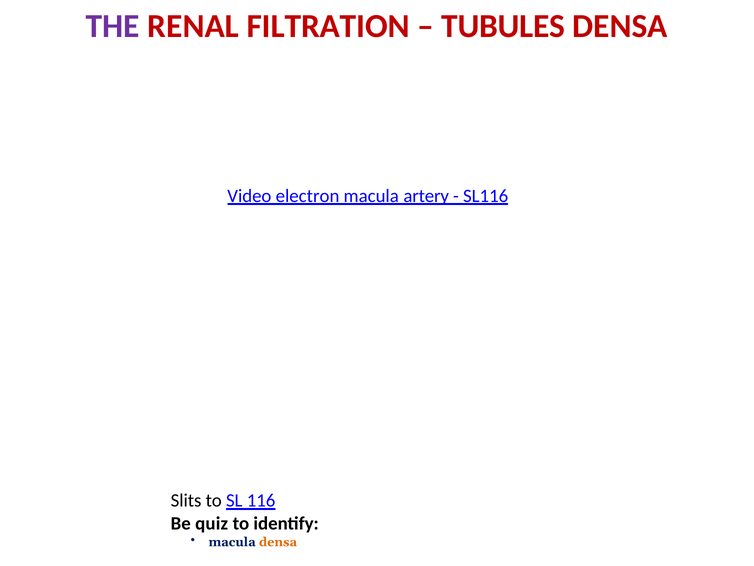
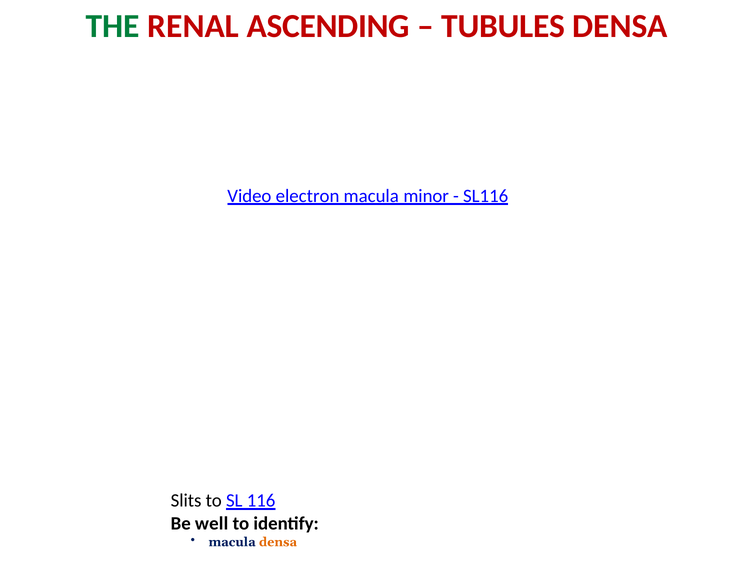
THE colour: purple -> green
FILTRATION: FILTRATION -> ASCENDING
artery: artery -> minor
quiz: quiz -> well
